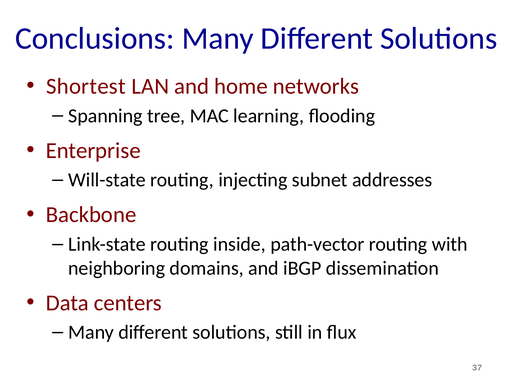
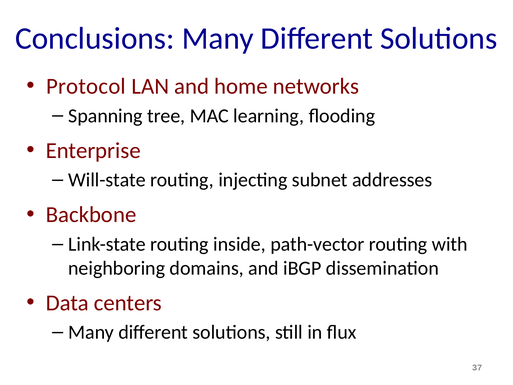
Shortest: Shortest -> Protocol
